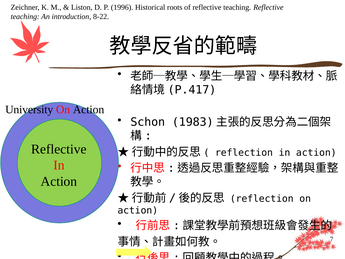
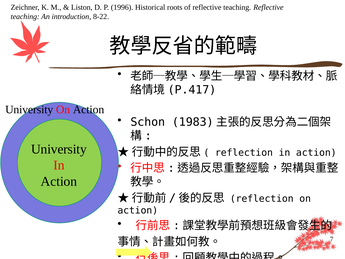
Reflective at (59, 149): Reflective -> University
